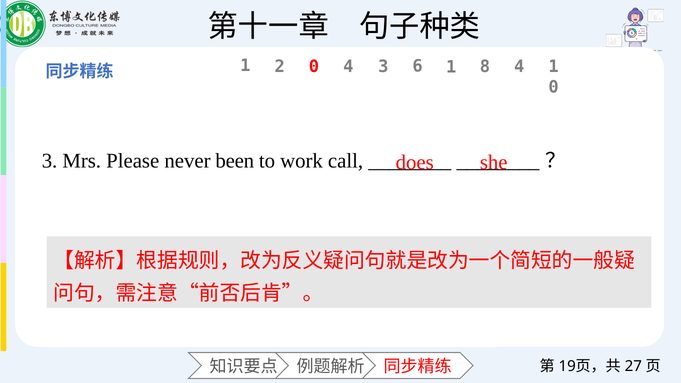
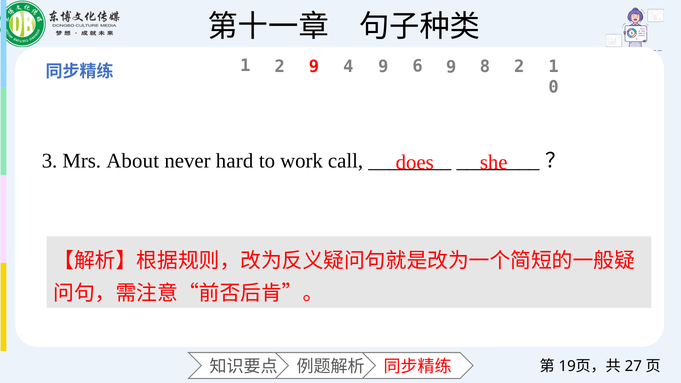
2 0: 0 -> 9
4 3: 3 -> 9
6 1: 1 -> 9
8 4: 4 -> 2
Please: Please -> About
been: been -> hard
